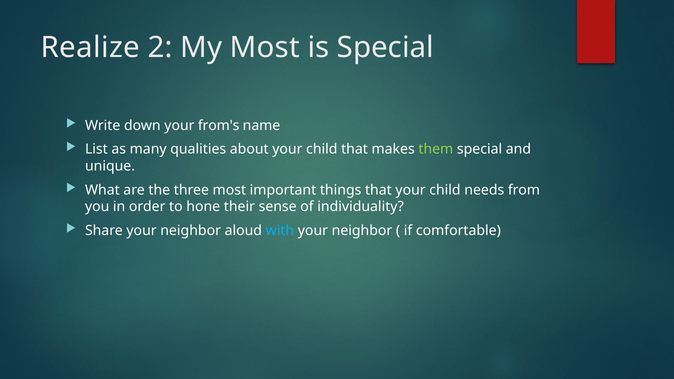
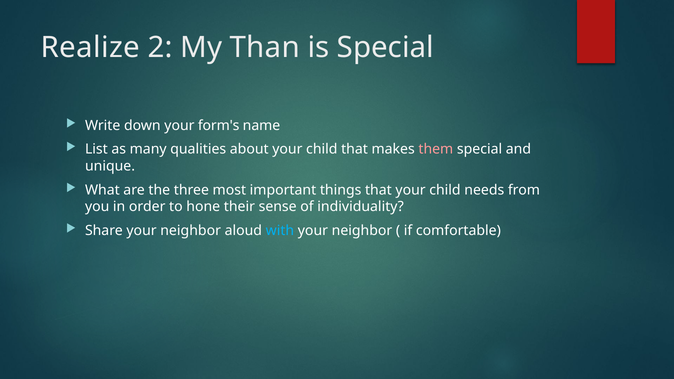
My Most: Most -> Than
from's: from's -> form's
them colour: light green -> pink
